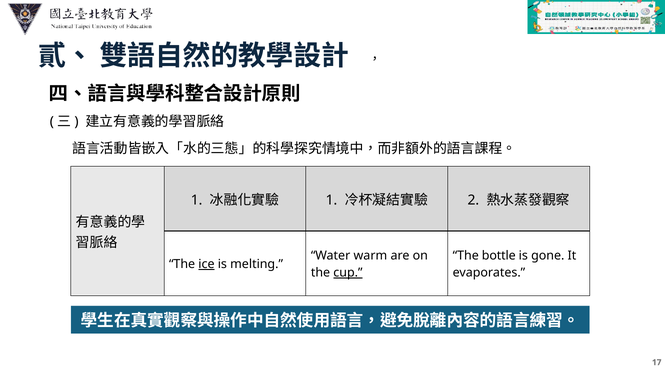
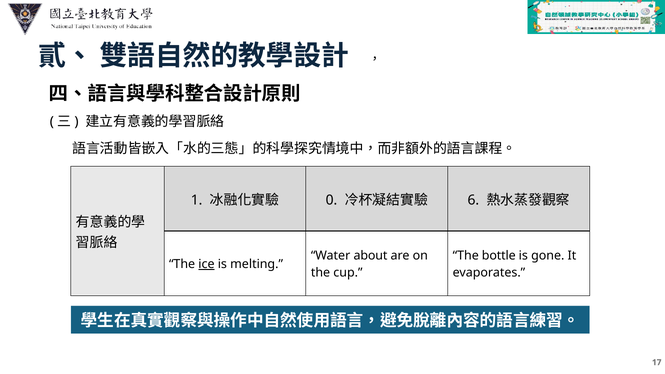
1 at (332, 200): 1 -> 0
2: 2 -> 6
warm: warm -> about
cup underline: present -> none
